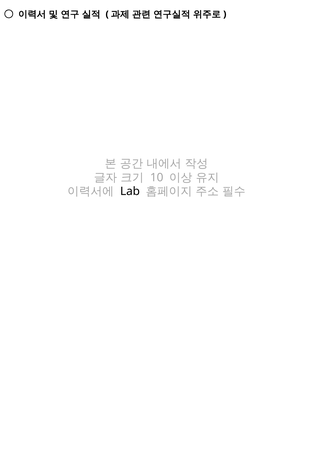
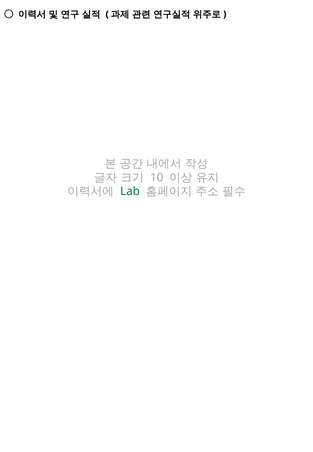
Lab colour: black -> green
